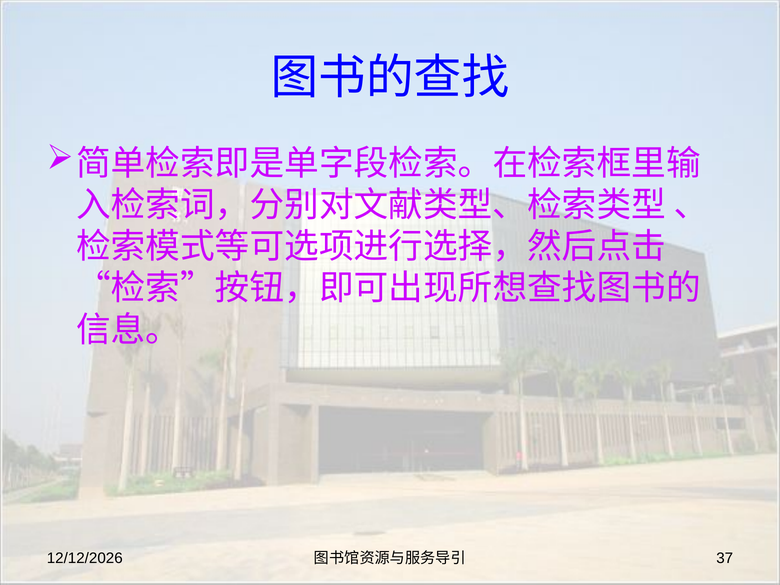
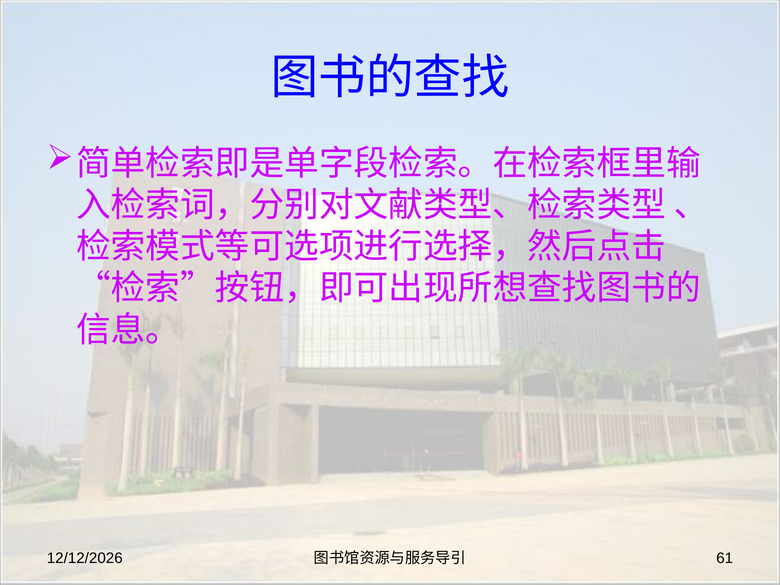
37: 37 -> 61
